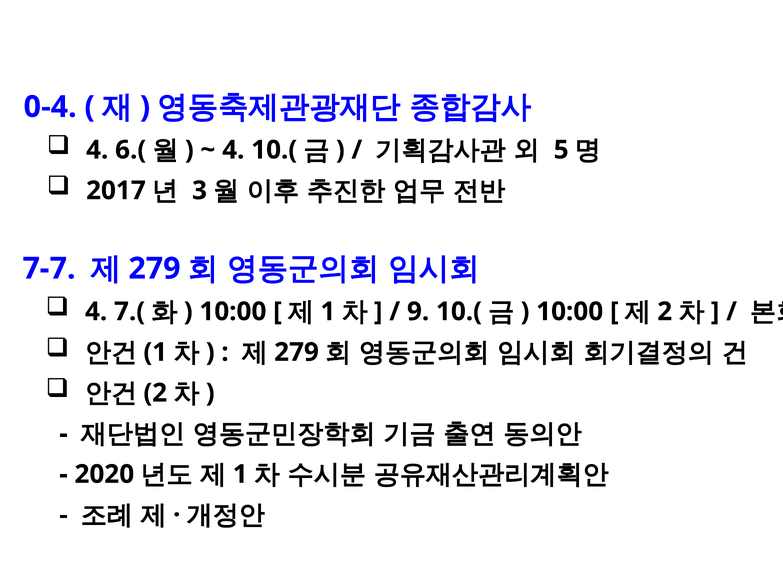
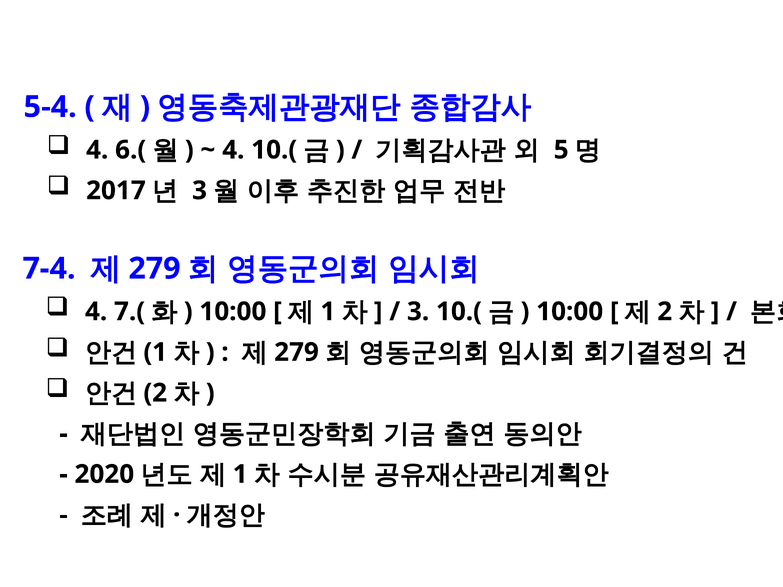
0-4: 0-4 -> 5-4
7-7: 7-7 -> 7-4
9 at (418, 312): 9 -> 3
